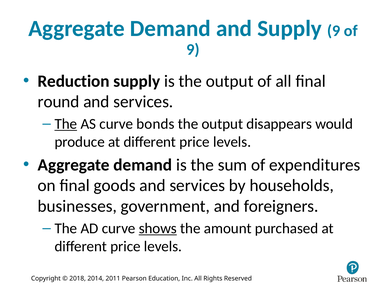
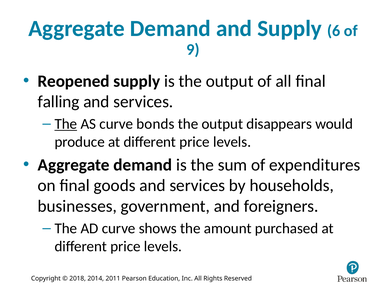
Supply 9: 9 -> 6
Reduction: Reduction -> Reopened
round: round -> falling
shows underline: present -> none
